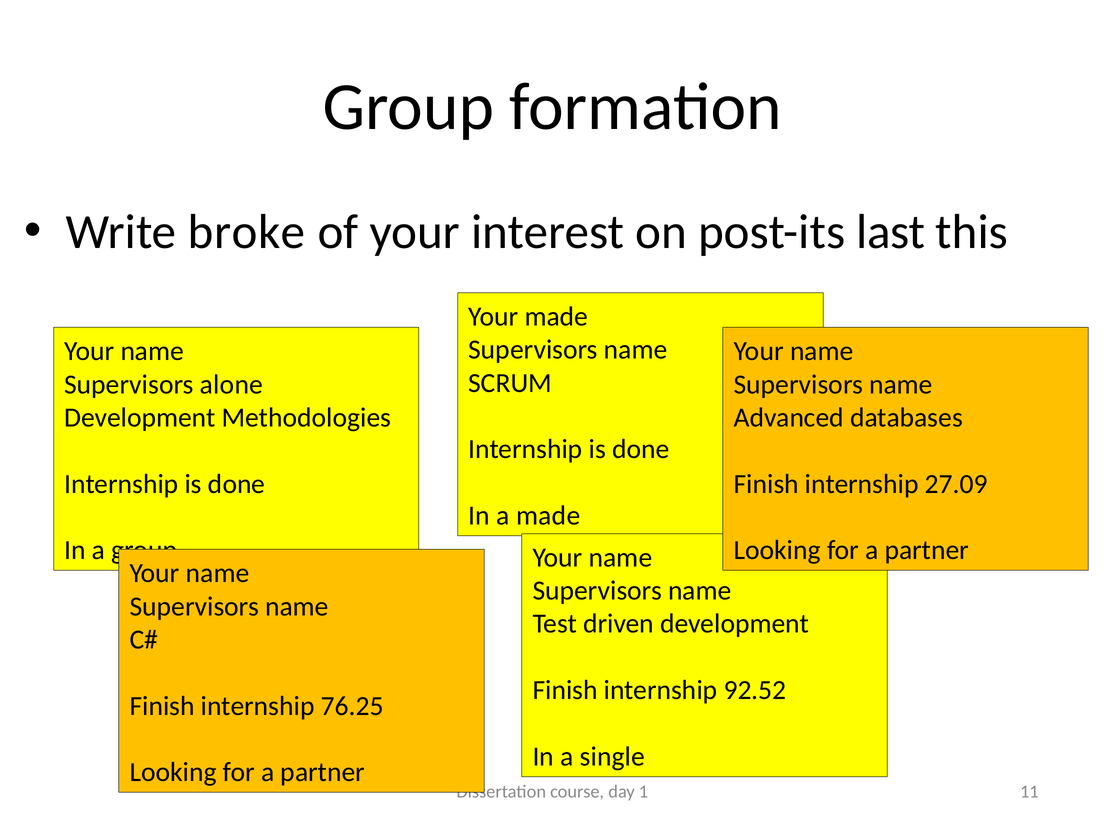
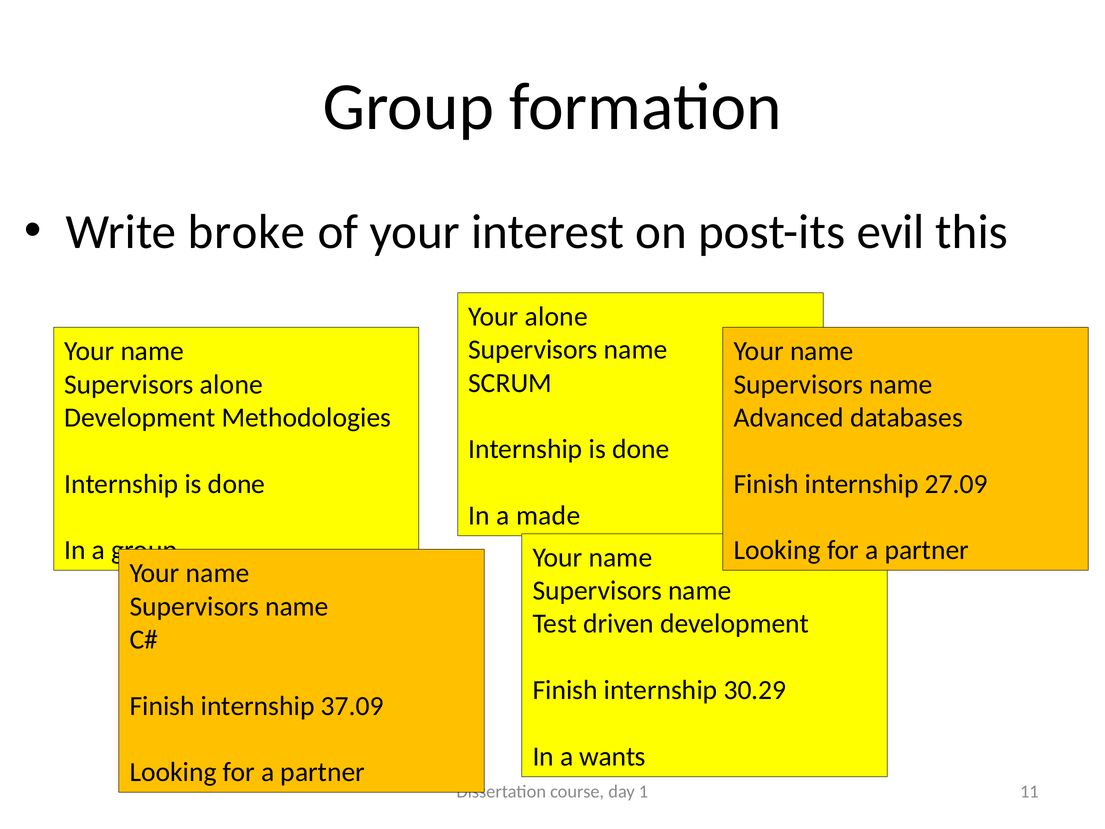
last: last -> evil
Your made: made -> alone
92.52: 92.52 -> 30.29
76.25: 76.25 -> 37.09
single: single -> wants
